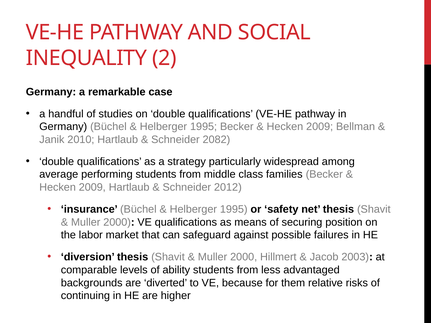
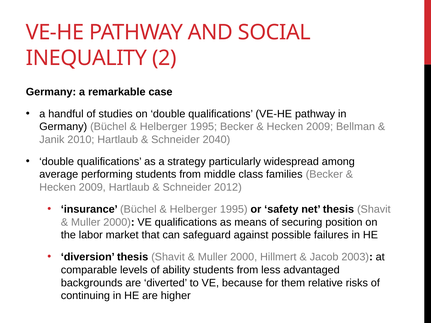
2082: 2082 -> 2040
